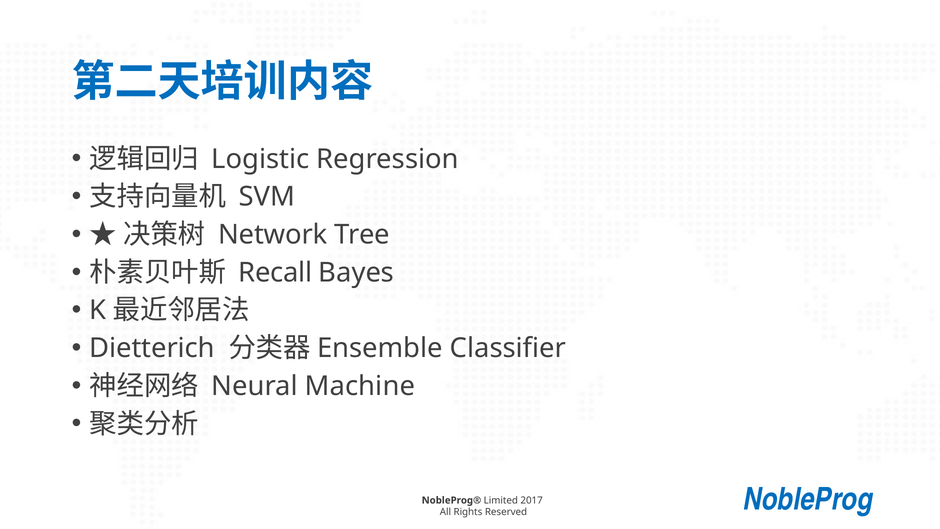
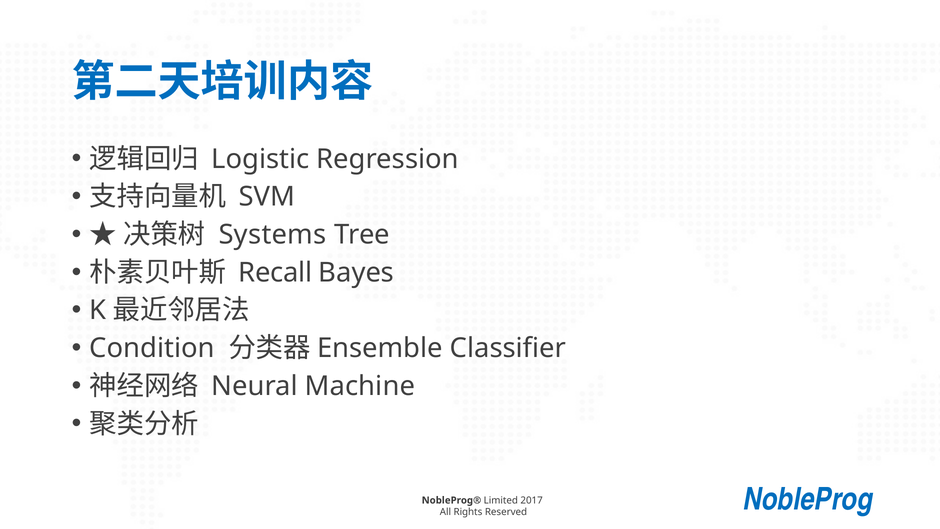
Network: Network -> Systems
Dietterich: Dietterich -> Condition
